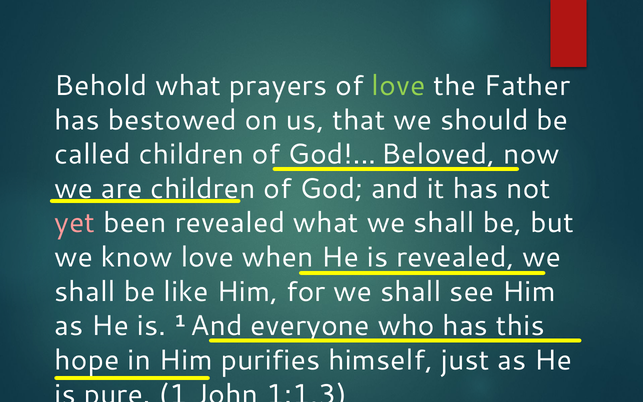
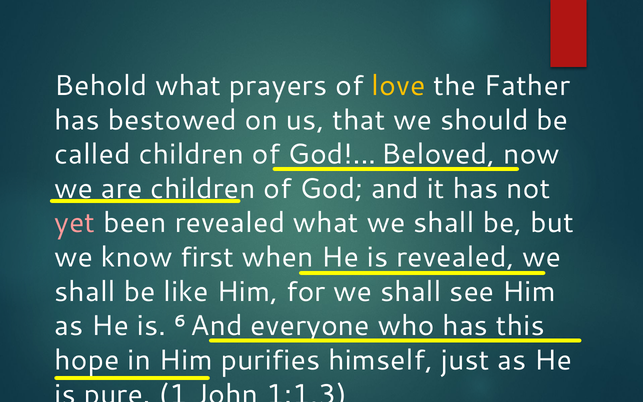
love at (398, 86) colour: light green -> yellow
know love: love -> first
is 1: 1 -> 6
